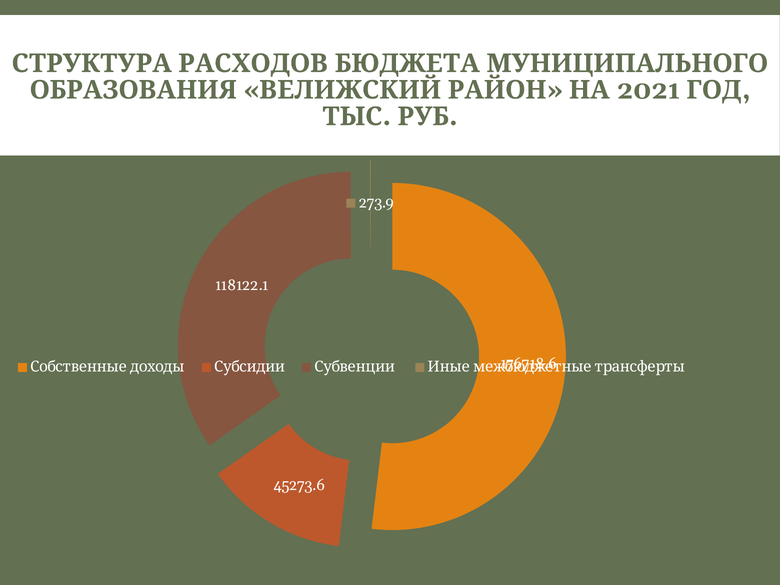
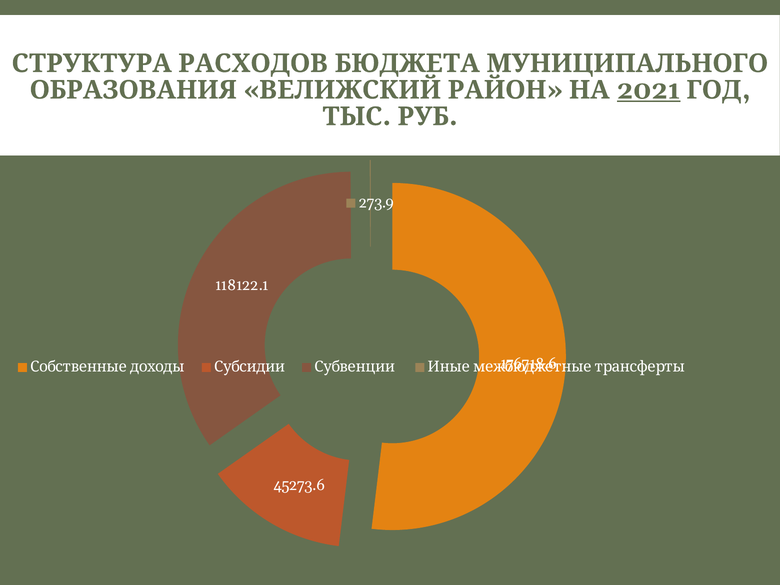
2021 underline: none -> present
